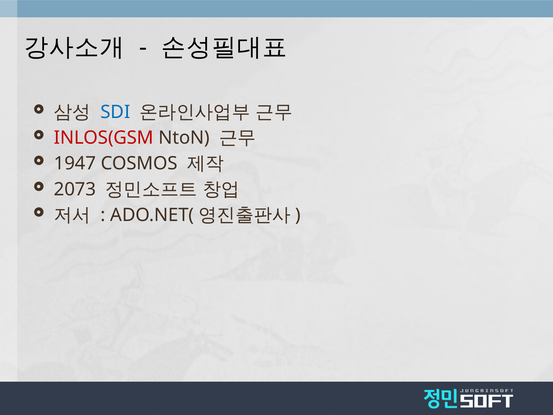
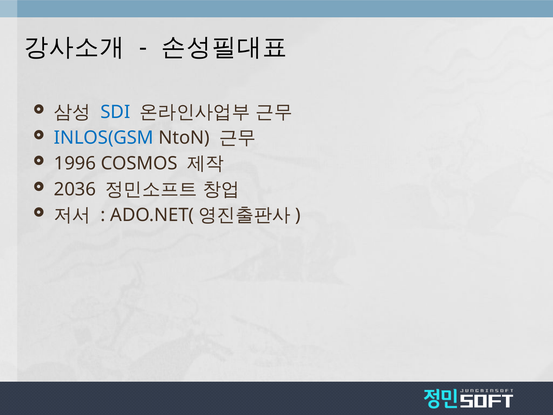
INLOS(GSM colour: red -> blue
1947: 1947 -> 1996
2073: 2073 -> 2036
